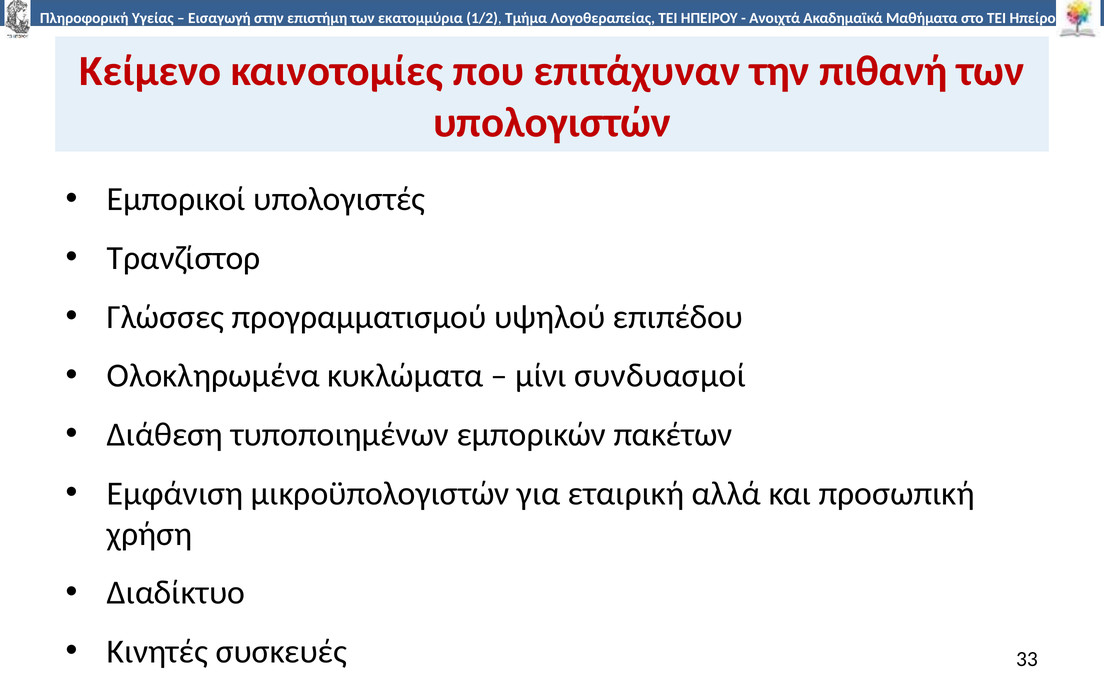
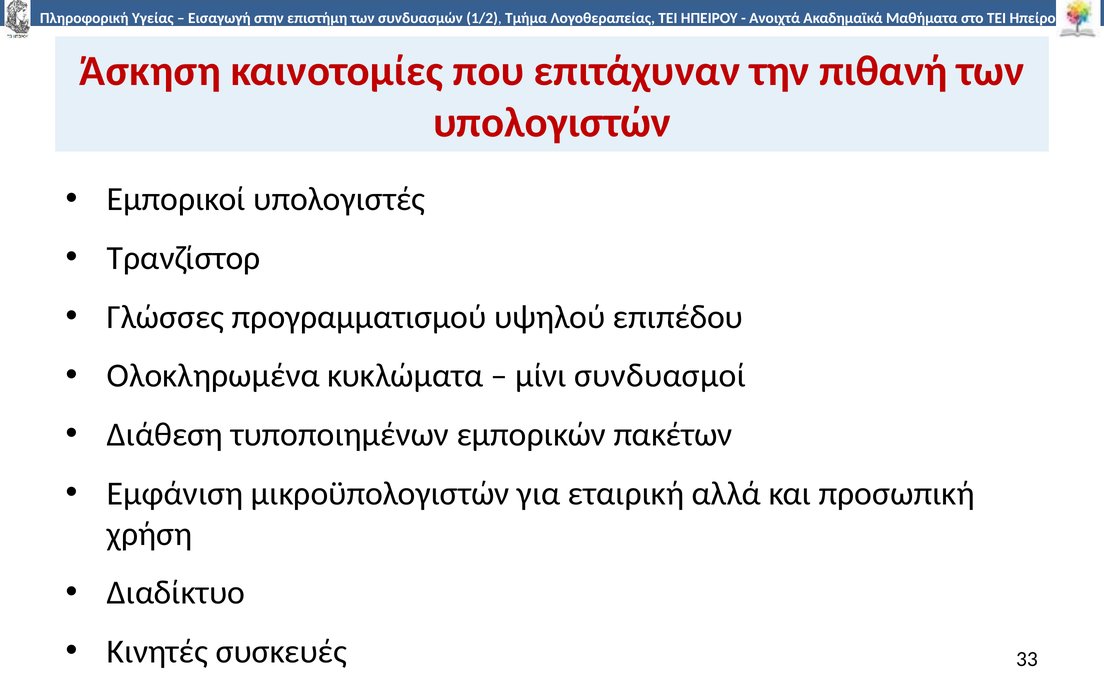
εκατομμύρια: εκατομμύρια -> συνδυασμών
Κείμενο: Κείμενο -> Άσκηση
